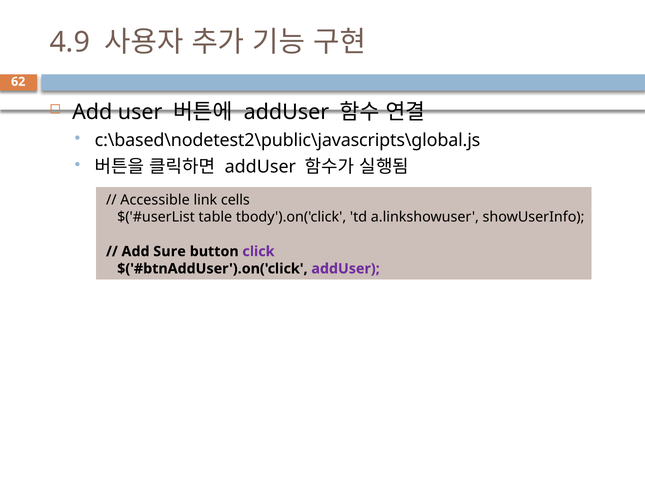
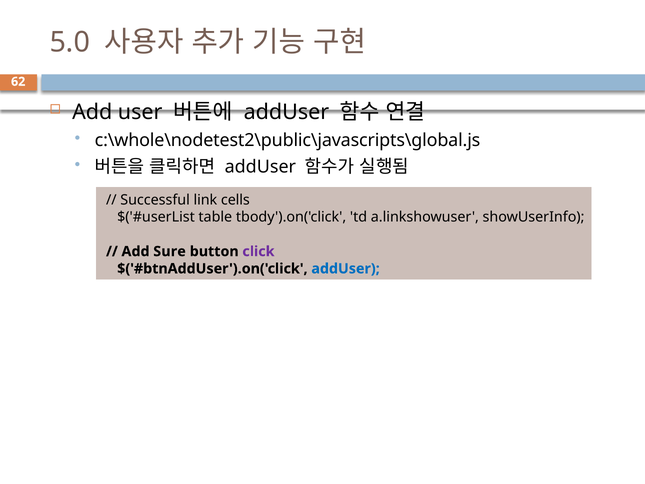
4.9: 4.9 -> 5.0
c:\based\nodetest2\public\javascripts\global.js: c:\based\nodetest2\public\javascripts\global.js -> c:\whole\nodetest2\public\javascripts\global.js
Accessible: Accessible -> Successful
addUser at (346, 269) colour: purple -> blue
